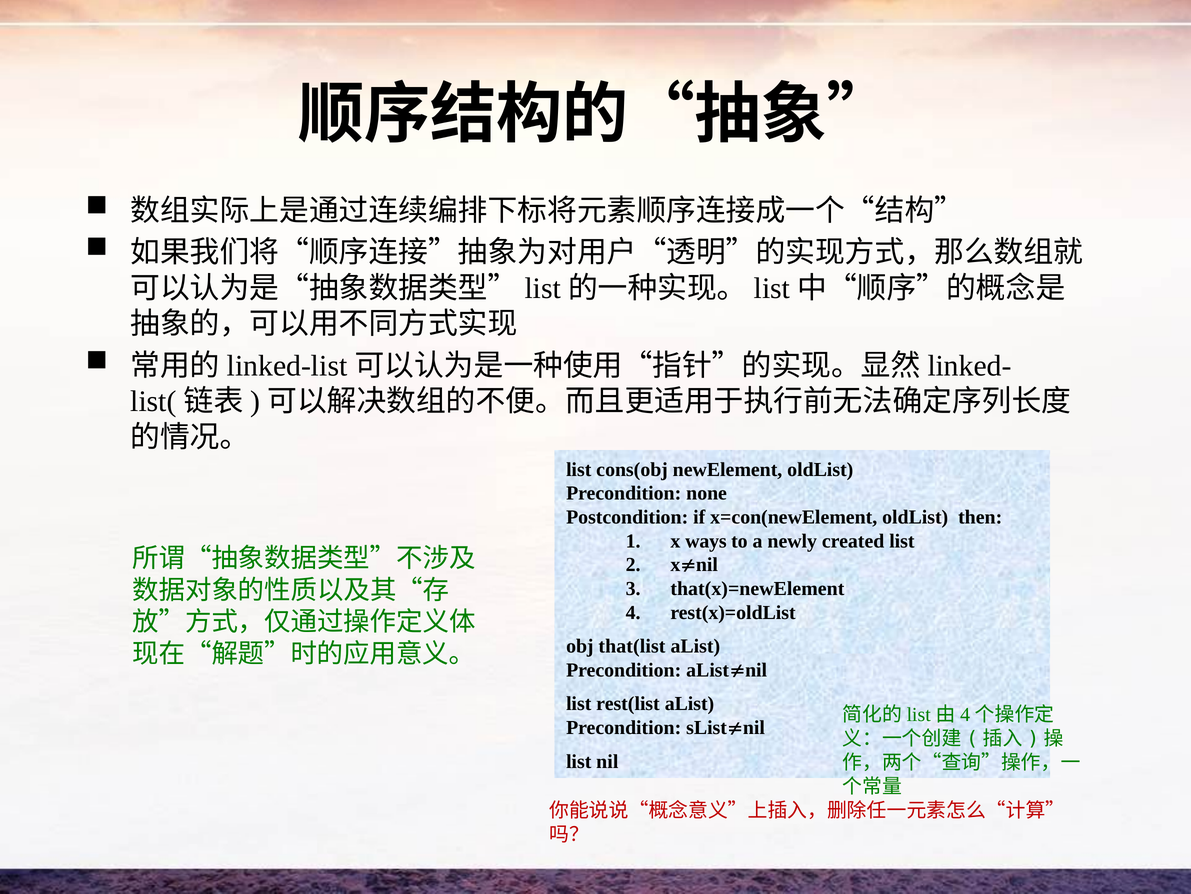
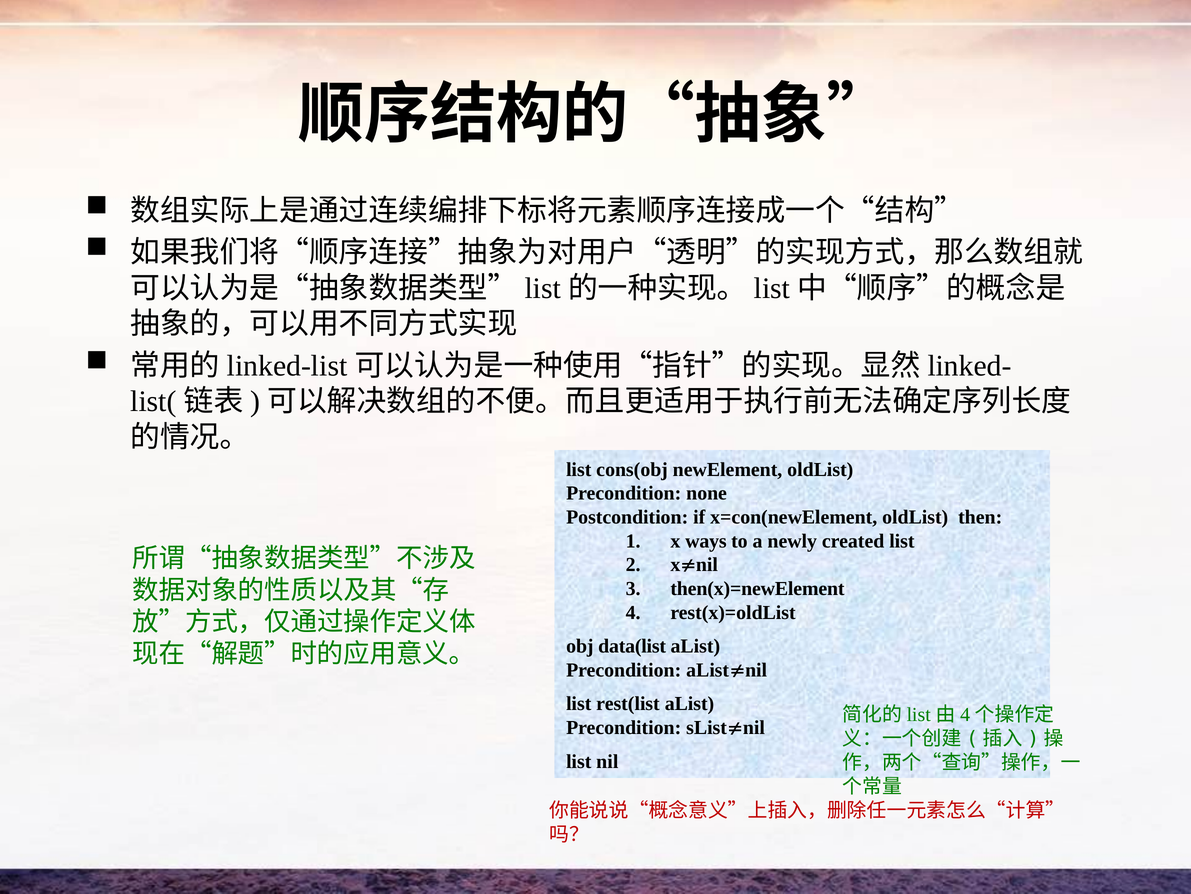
that(x)=newElement: that(x)=newElement -> then(x)=newElement
that(list: that(list -> data(list
